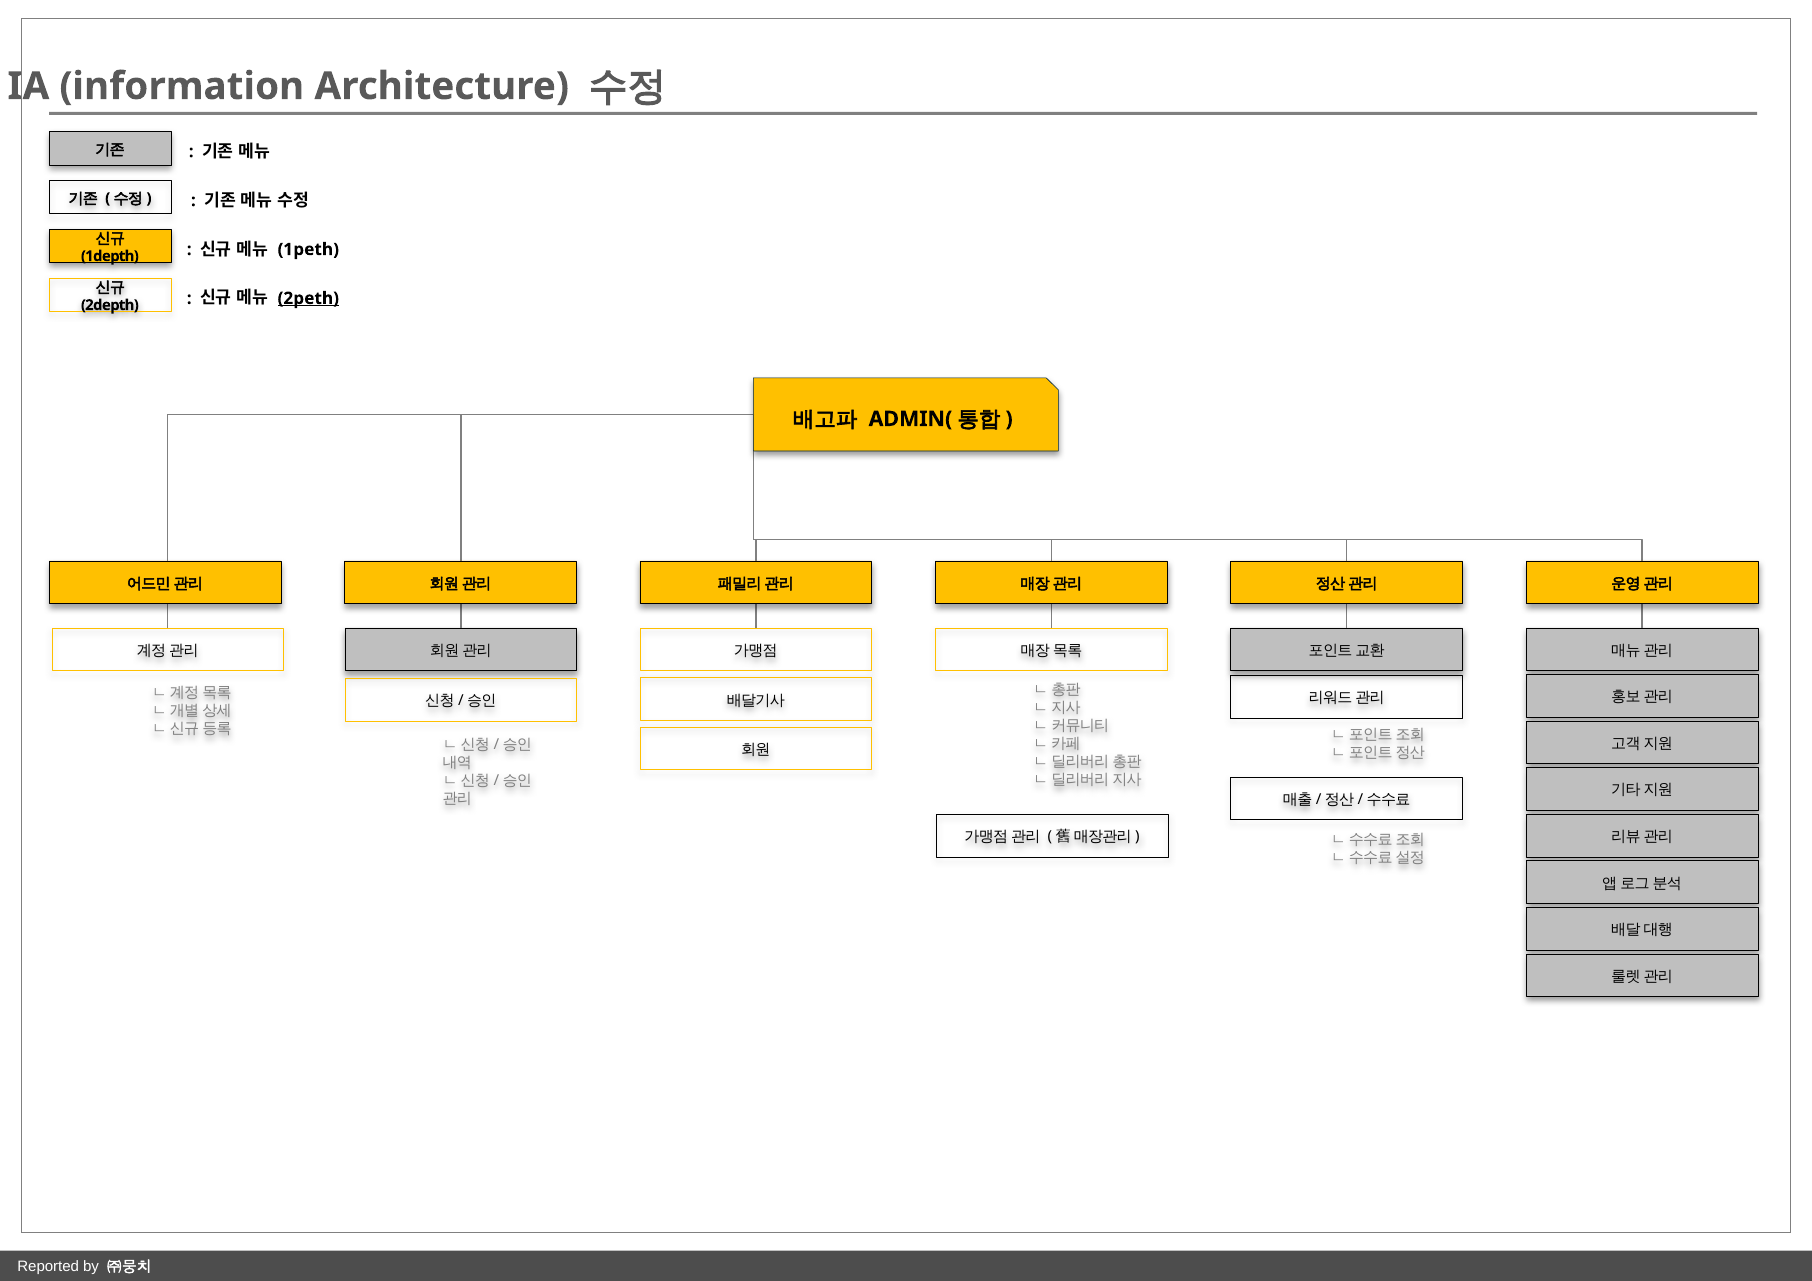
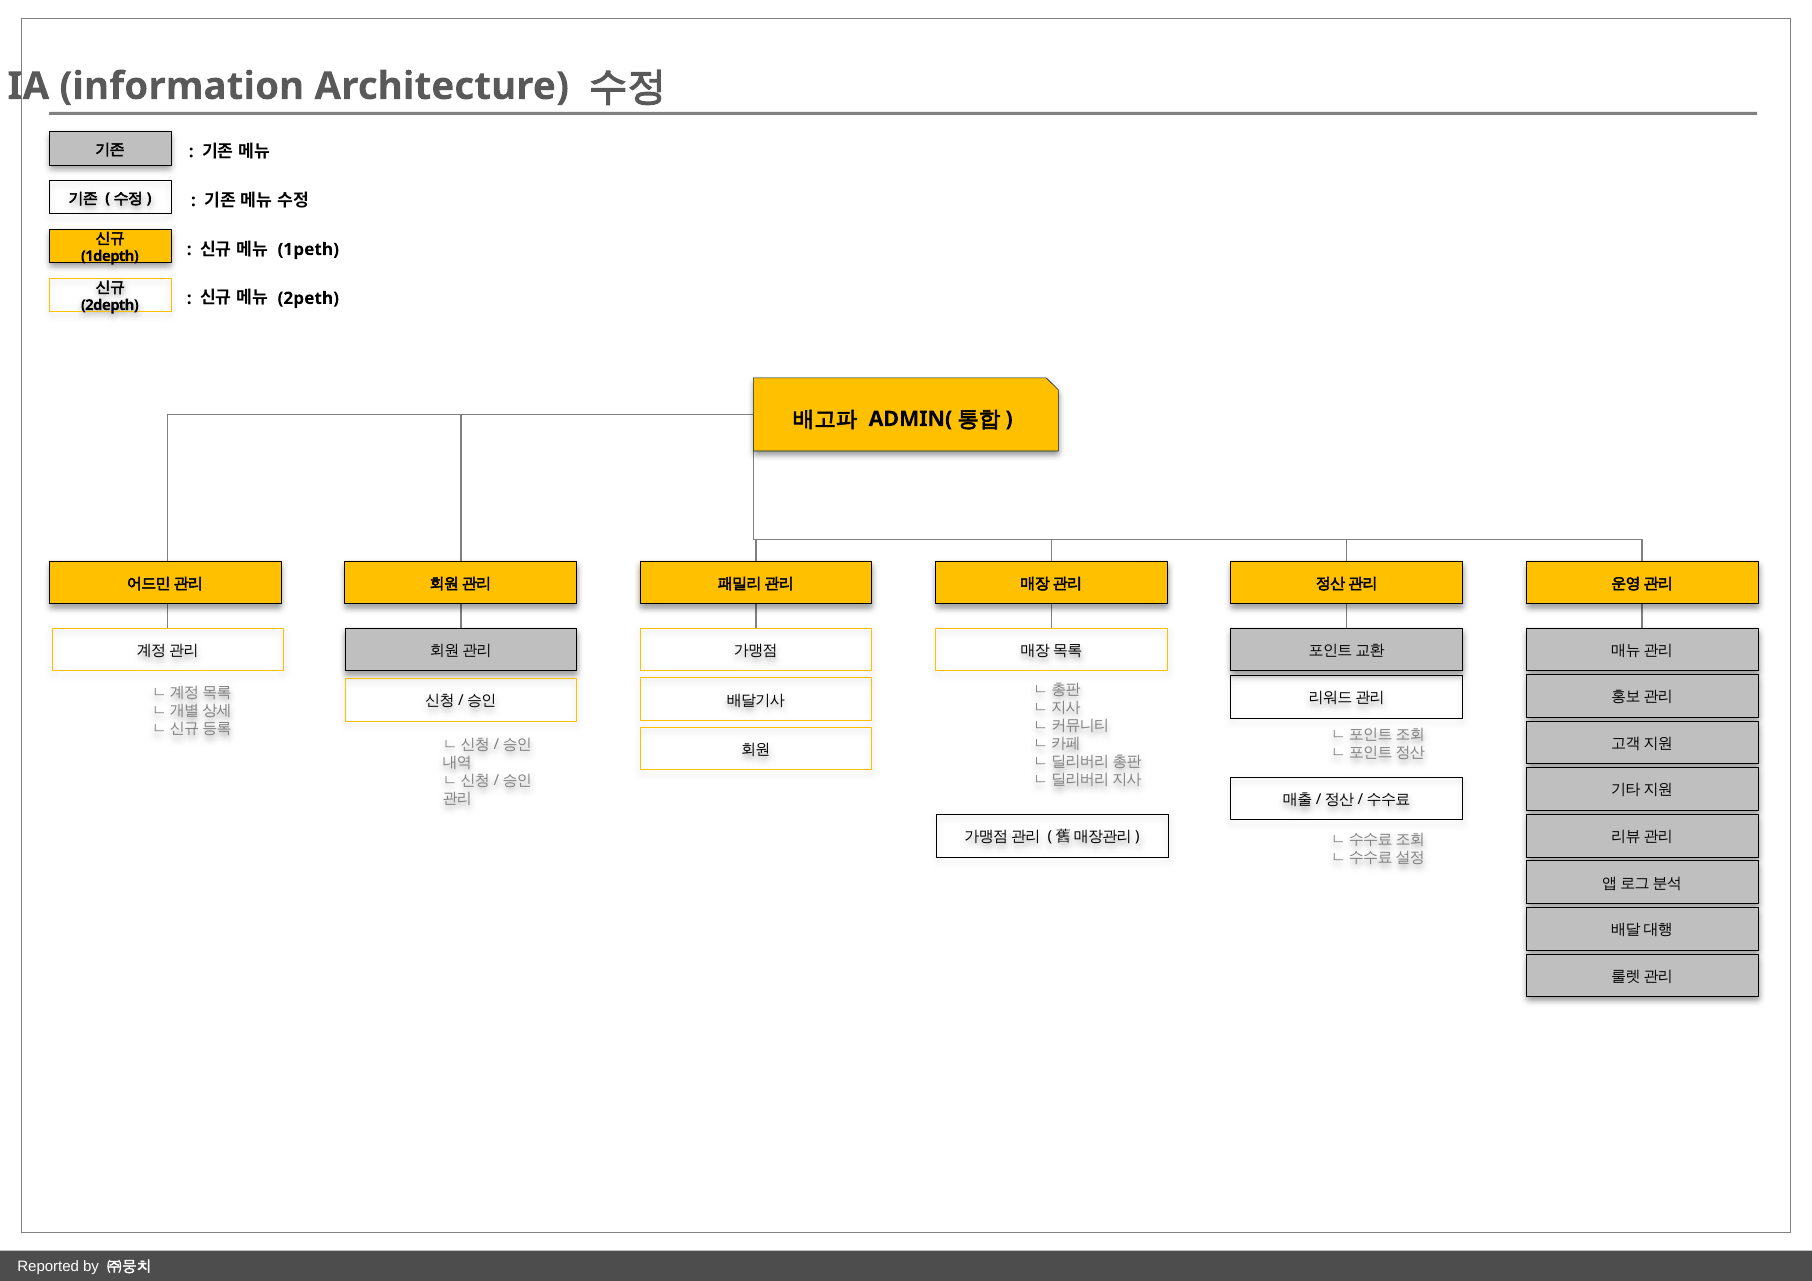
2peth underline: present -> none
